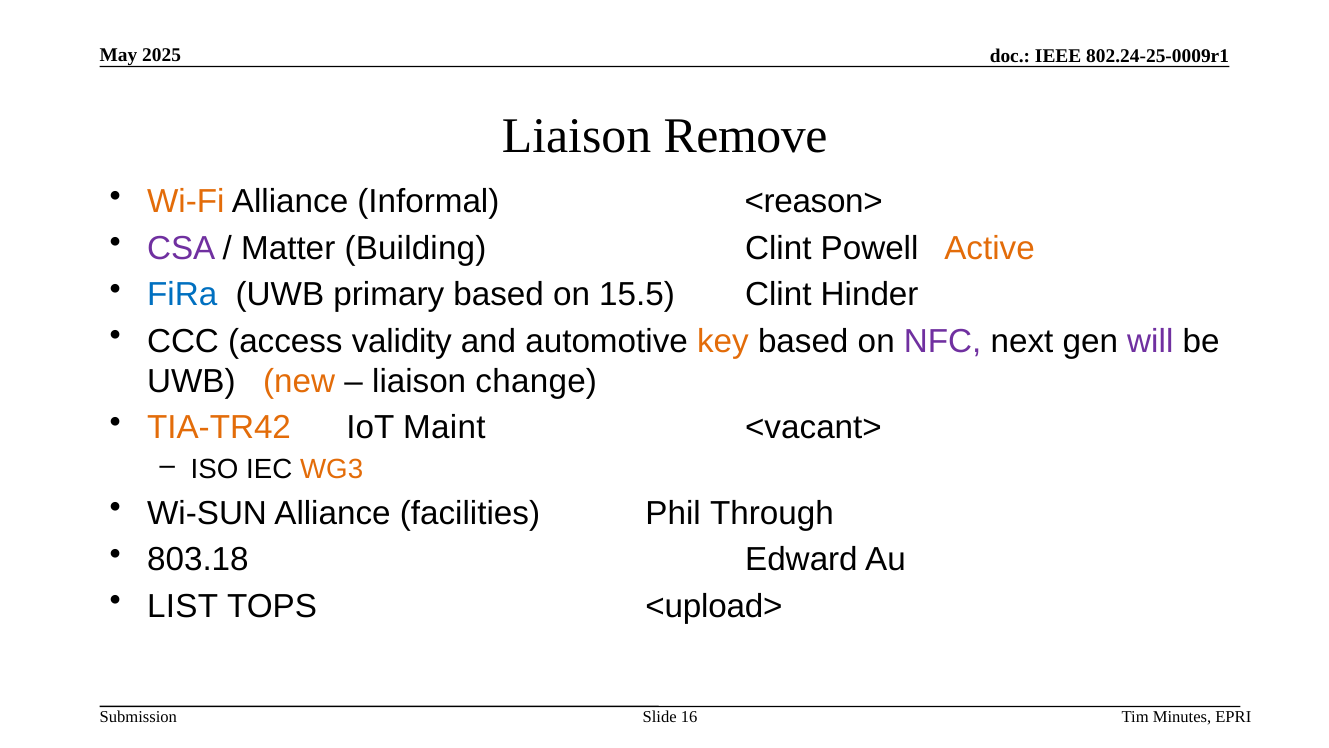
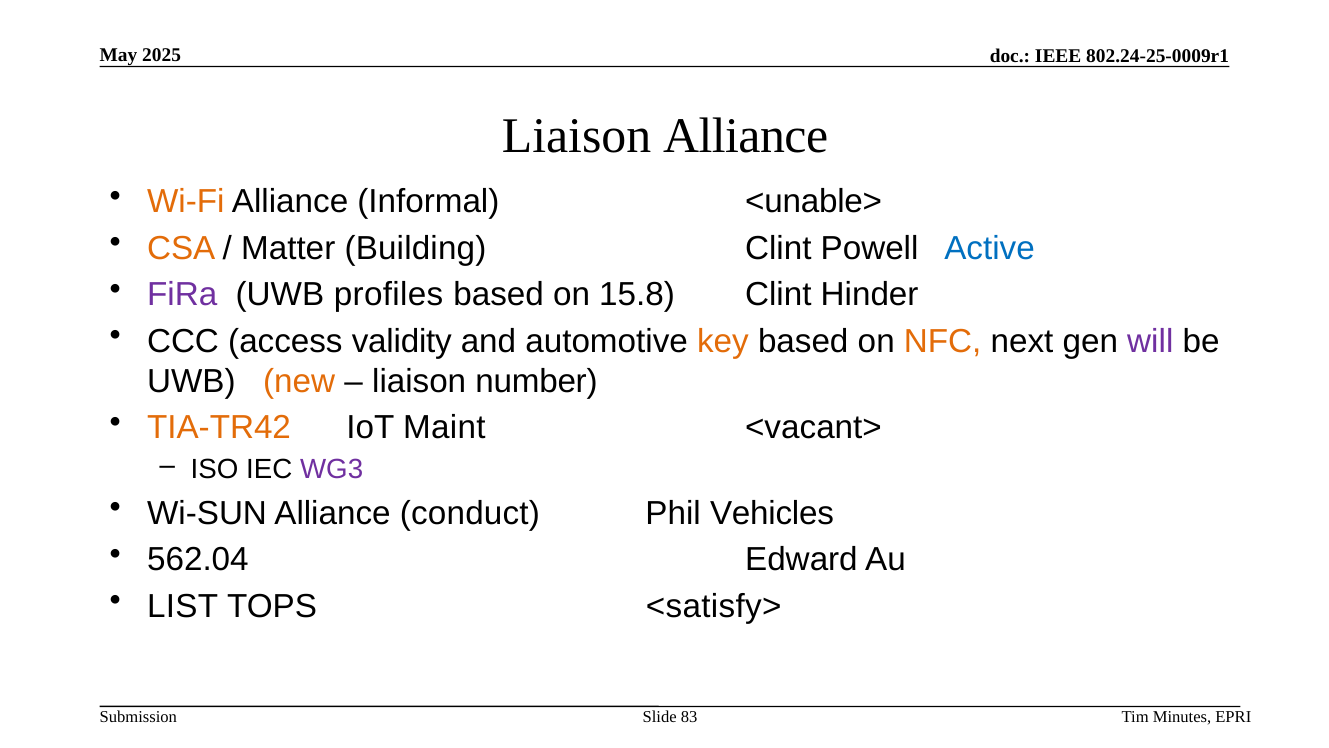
Liaison Remove: Remove -> Alliance
<reason>: <reason> -> <unable>
CSA colour: purple -> orange
Active colour: orange -> blue
FiRa colour: blue -> purple
primary: primary -> profiles
15.5: 15.5 -> 15.8
NFC colour: purple -> orange
change: change -> number
WG3 colour: orange -> purple
facilities: facilities -> conduct
Through: Through -> Vehicles
803.18: 803.18 -> 562.04
<upload>: <upload> -> <satisfy>
16: 16 -> 83
